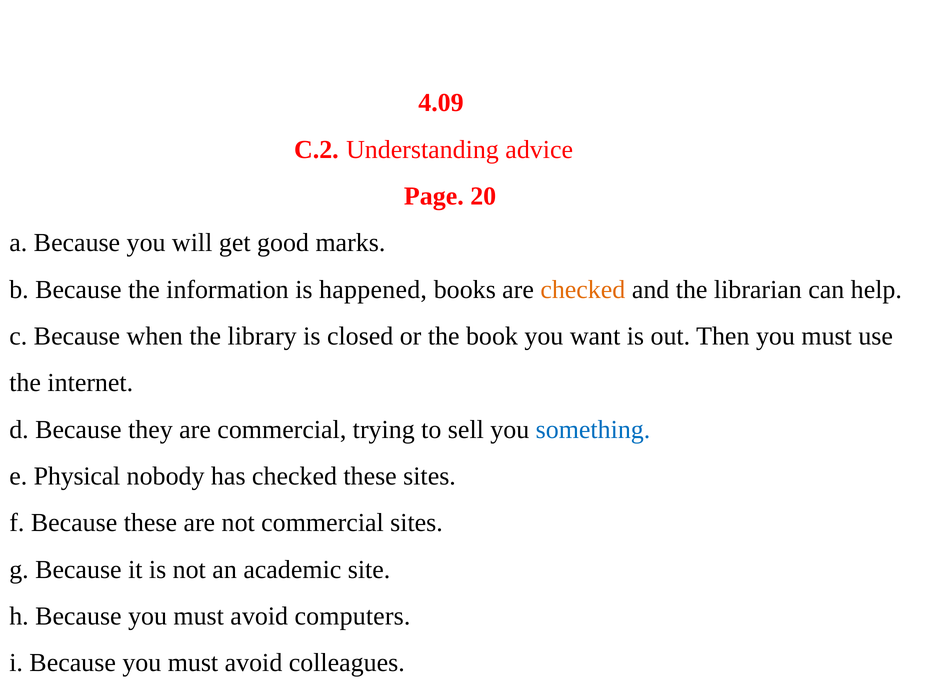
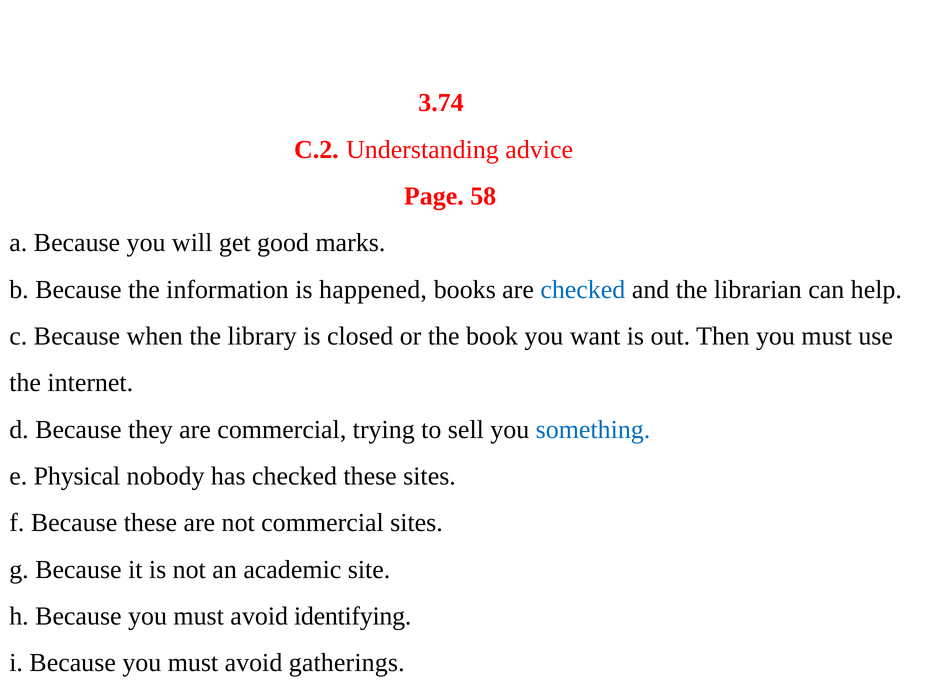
4.09: 4.09 -> 3.74
20: 20 -> 58
checked at (583, 289) colour: orange -> blue
computers: computers -> identifying
colleagues: colleagues -> gatherings
